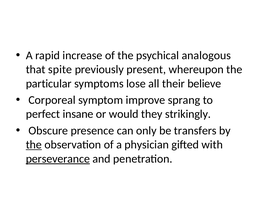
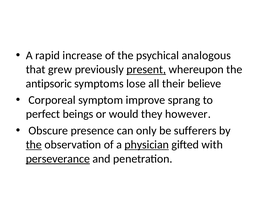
spite: spite -> grew
present underline: none -> present
particular: particular -> antipsoric
insane: insane -> beings
strikingly: strikingly -> however
transfers: transfers -> sufferers
physician underline: none -> present
